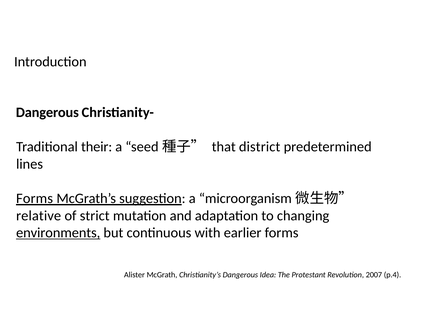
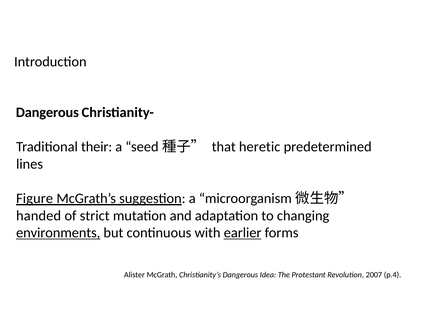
district: district -> heretic
Forms at (35, 199): Forms -> Figure
relative: relative -> handed
earlier underline: none -> present
